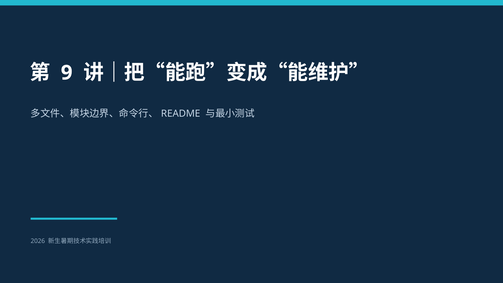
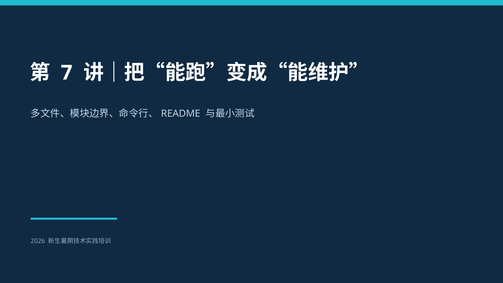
9: 9 -> 7
